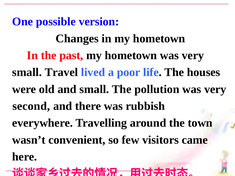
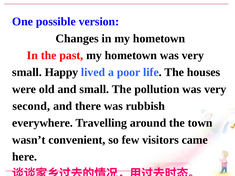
Travel: Travel -> Happy
